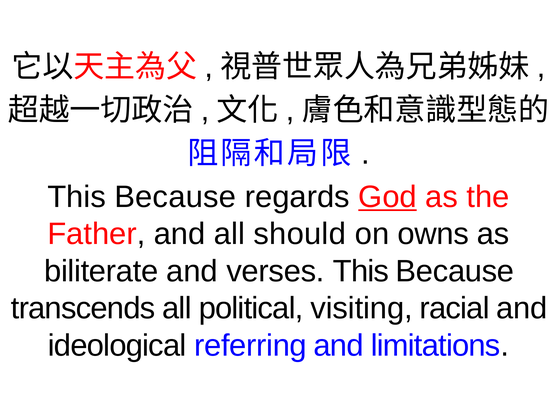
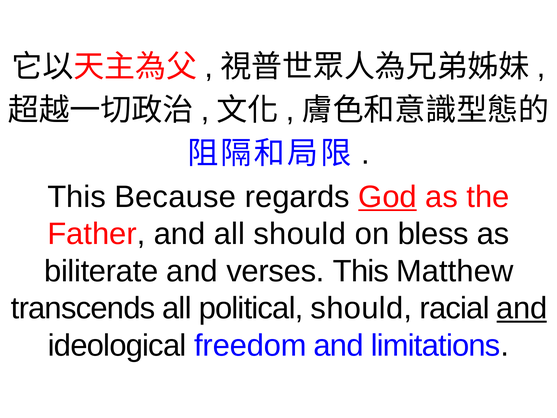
owns: owns -> bless
Because at (455, 271): Because -> Matthew
political visiting: visiting -> should
and at (522, 308) underline: none -> present
referring: referring -> freedom
